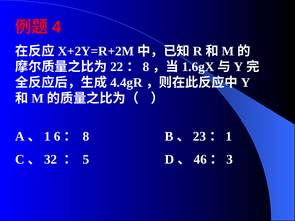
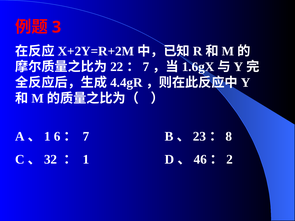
4: 4 -> 3
8 at (146, 67): 8 -> 7
8 at (86, 136): 8 -> 7
1 at (229, 136): 1 -> 8
5 at (86, 160): 5 -> 1
3: 3 -> 2
